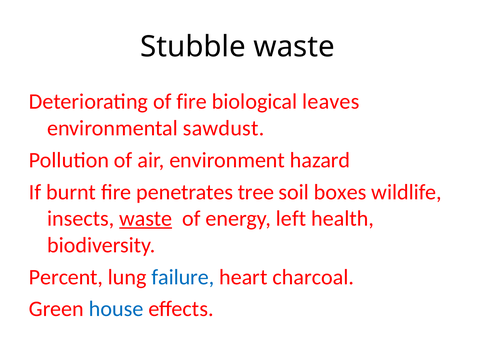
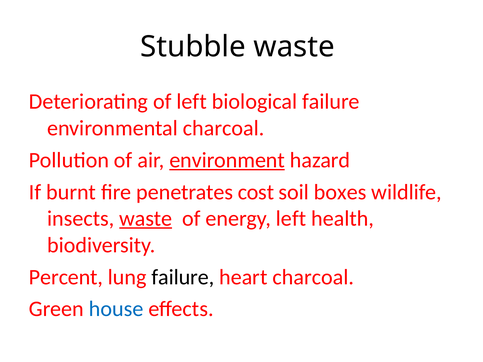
of fire: fire -> left
biological leaves: leaves -> failure
environmental sawdust: sawdust -> charcoal
environment underline: none -> present
tree: tree -> cost
failure at (183, 277) colour: blue -> black
